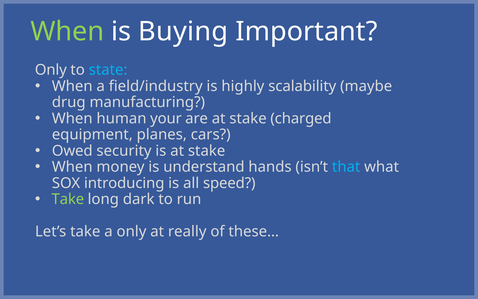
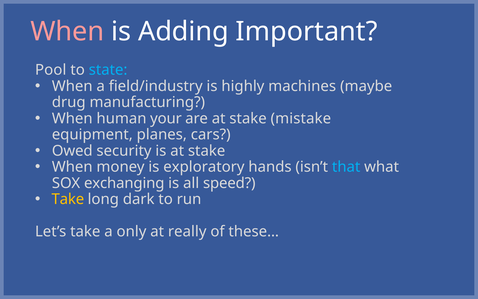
When at (67, 32) colour: light green -> pink
Buying: Buying -> Adding
Only at (51, 70): Only -> Pool
scalability: scalability -> machines
charged: charged -> mistake
understand: understand -> exploratory
introducing: introducing -> exchanging
Take at (68, 199) colour: light green -> yellow
